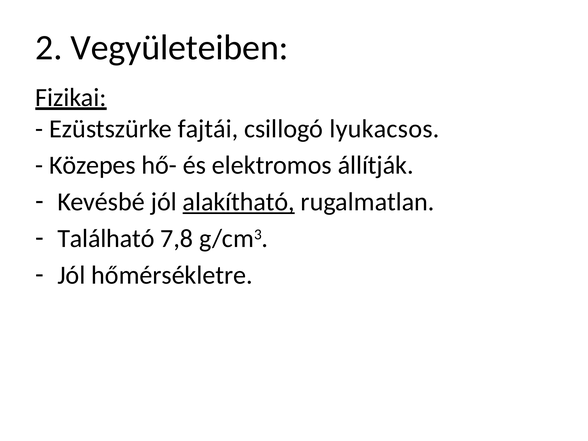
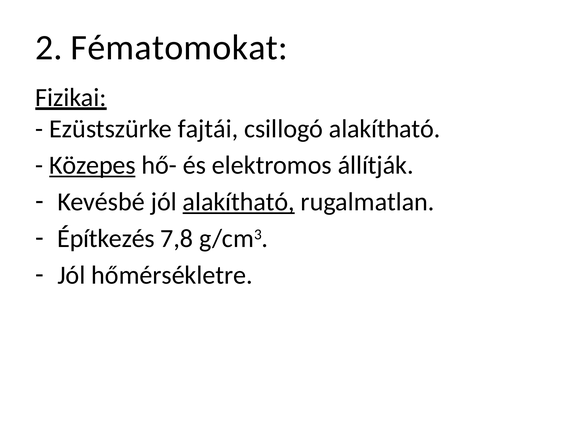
Vegyületeiben: Vegyületeiben -> Fématomokat
csillogó lyukacsos: lyukacsos -> alakítható
Közepes underline: none -> present
Található: Található -> Építkezés
